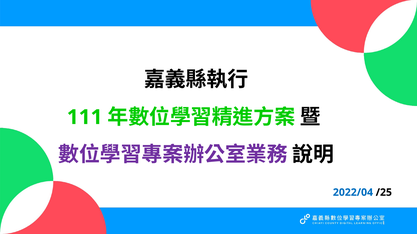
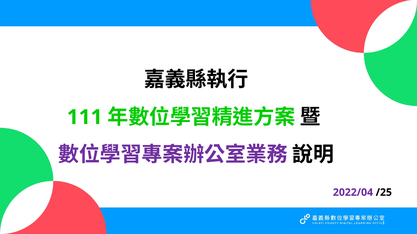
2022/04 colour: blue -> purple
